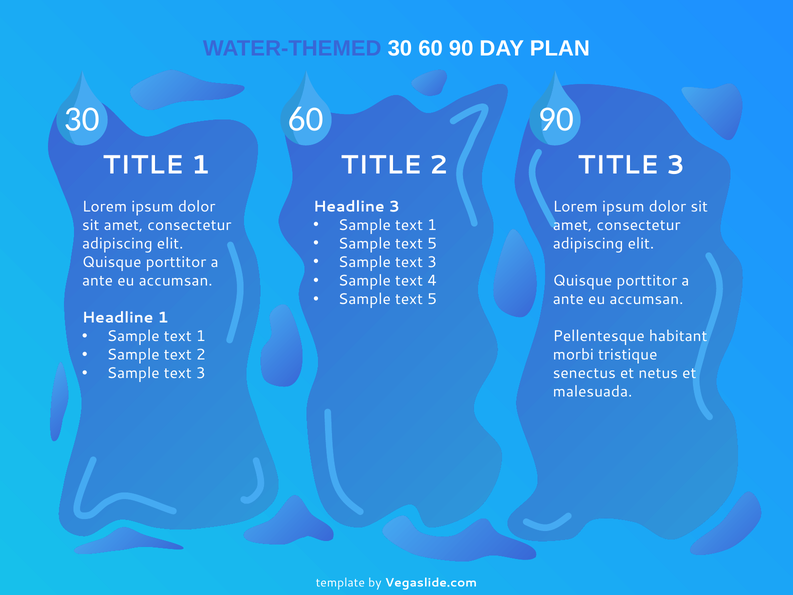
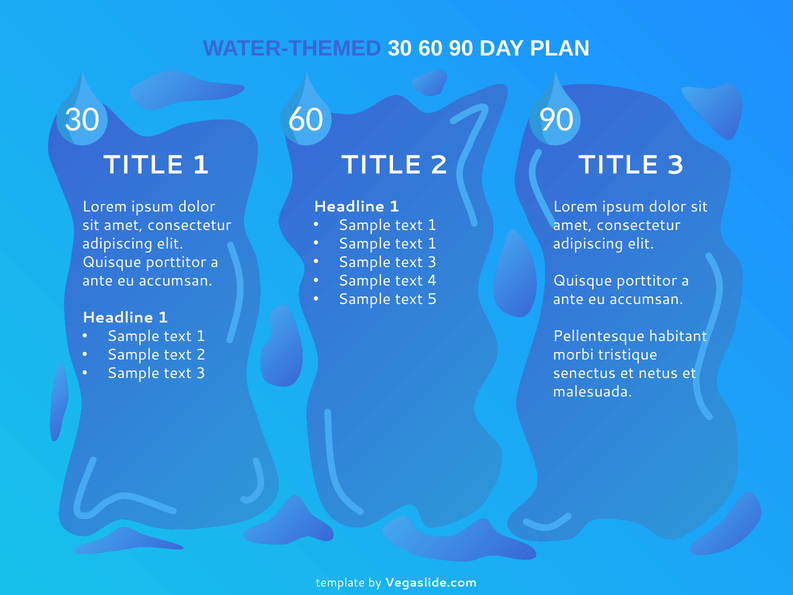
3 at (394, 207): 3 -> 1
5 at (432, 244): 5 -> 1
